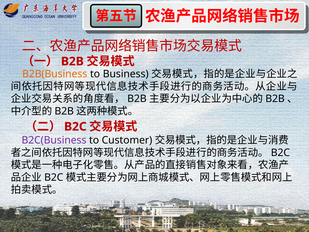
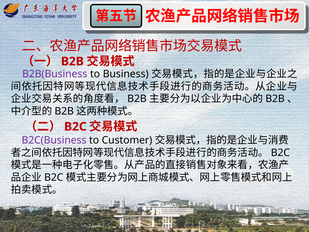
B2B(Business colour: orange -> purple
